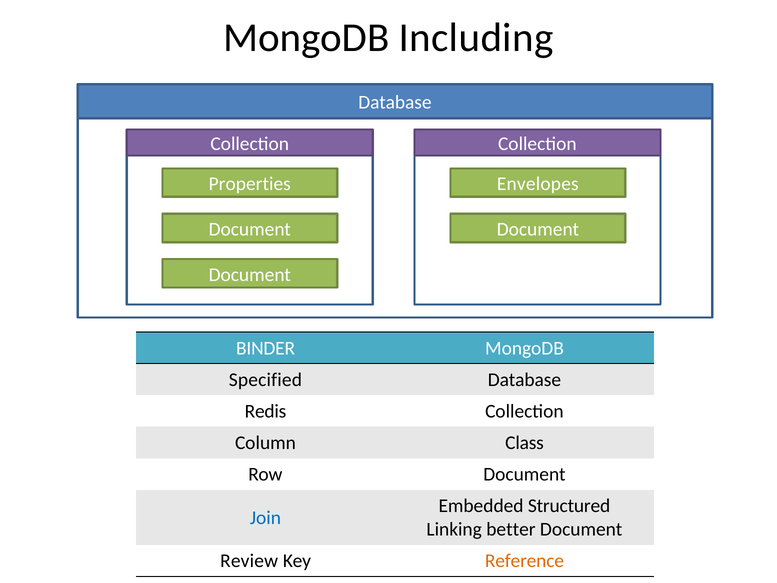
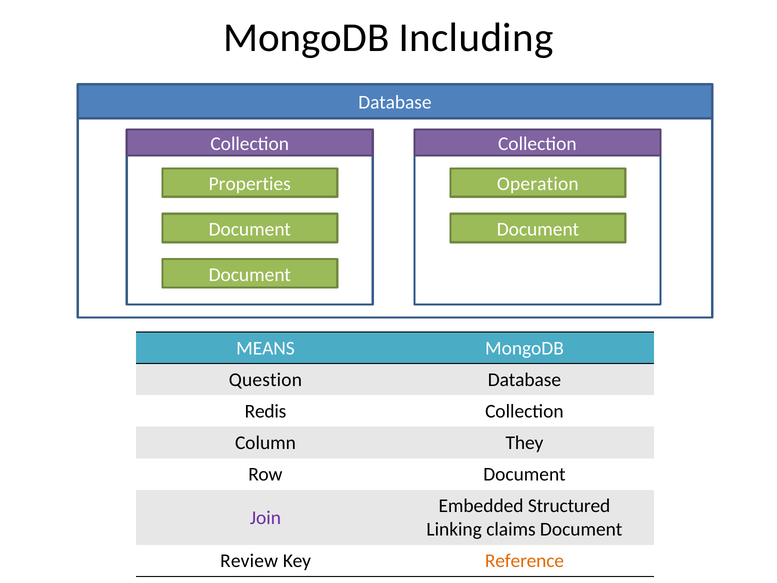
Envelopes: Envelopes -> Operation
BINDER: BINDER -> MEANS
Specified: Specified -> Question
Class: Class -> They
Join colour: blue -> purple
better: better -> claims
